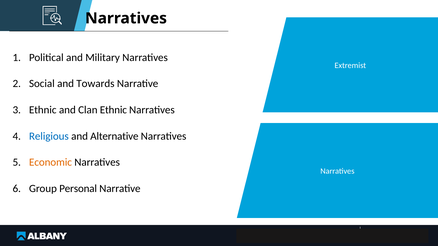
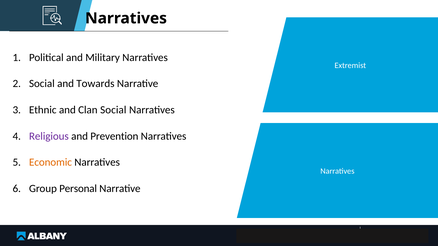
Clan Ethnic: Ethnic -> Social
Religious colour: blue -> purple
Alternative: Alternative -> Prevention
